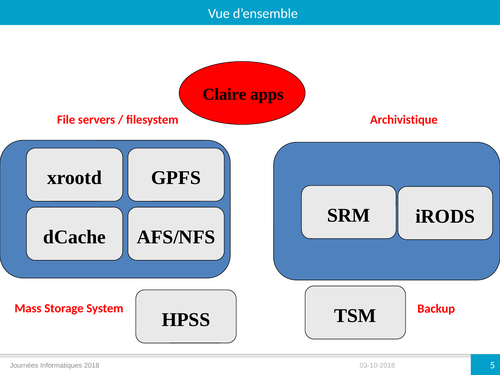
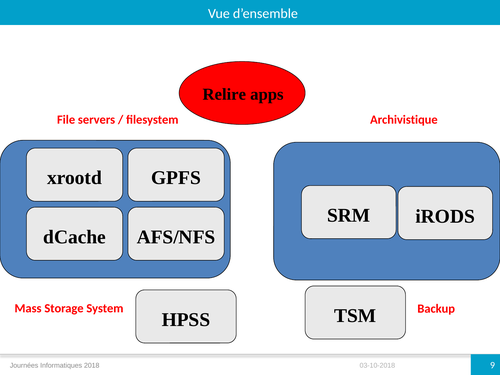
Claire: Claire -> Relire
5: 5 -> 9
